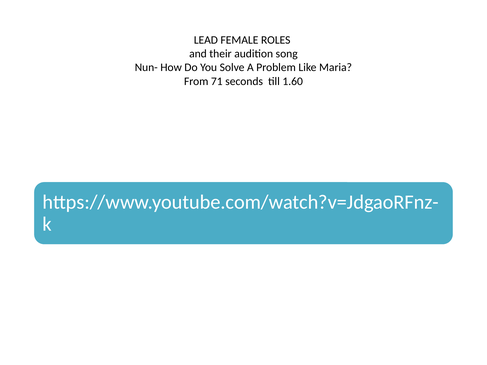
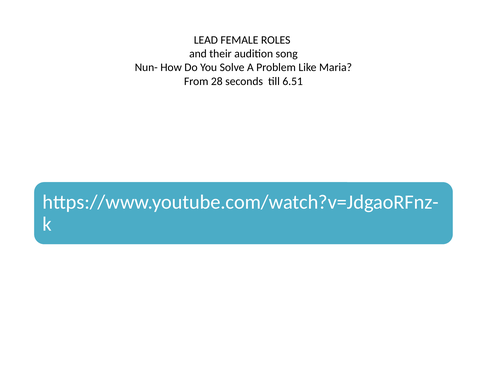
71: 71 -> 28
1.60: 1.60 -> 6.51
